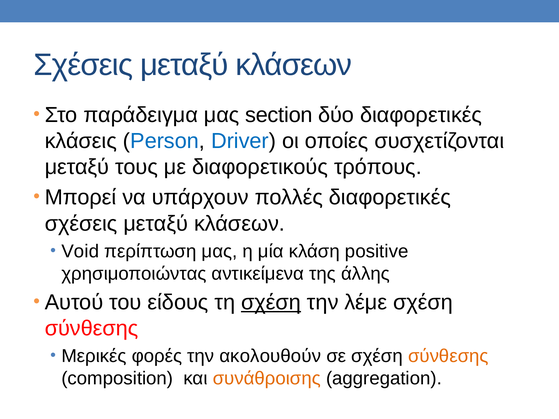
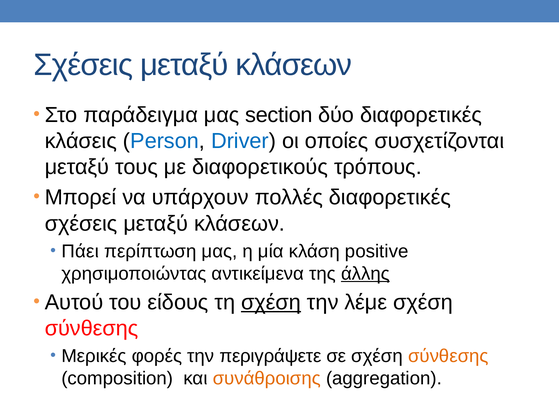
Void: Void -> Πάει
άλλης underline: none -> present
ακολουθούν: ακολουθούν -> περιγράψετε
